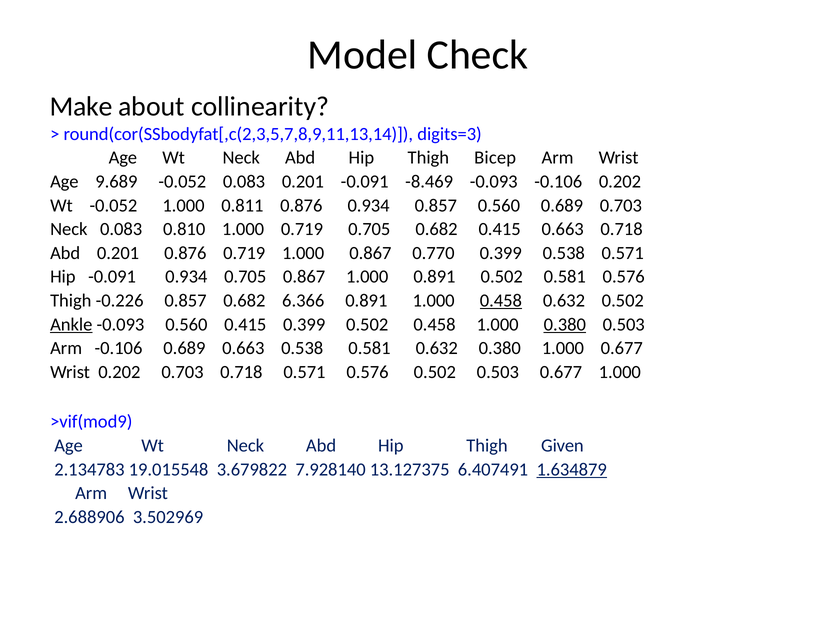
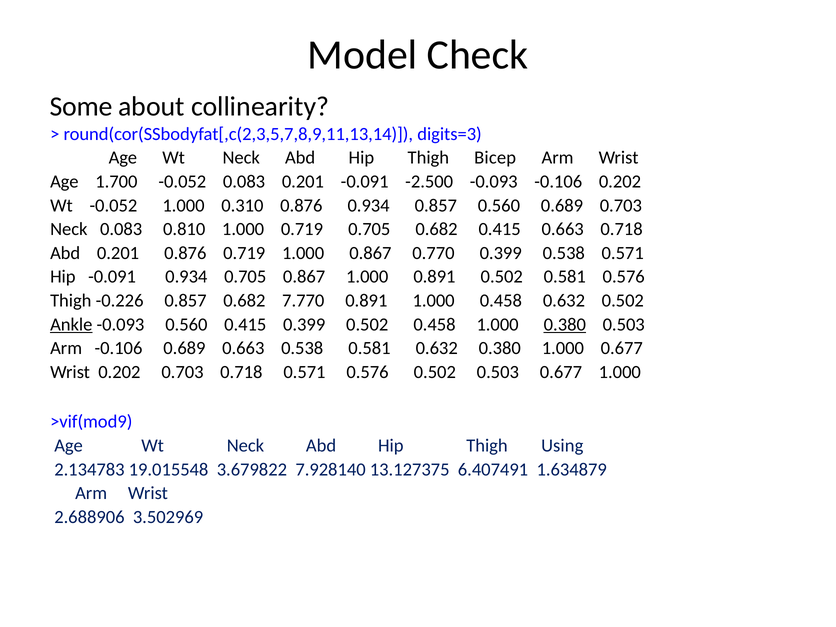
Make: Make -> Some
9.689: 9.689 -> 1.700
-8.469: -8.469 -> -2.500
0.811: 0.811 -> 0.310
6.366: 6.366 -> 7.770
0.458 at (501, 301) underline: present -> none
Given: Given -> Using
1.634879 underline: present -> none
